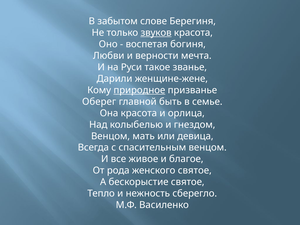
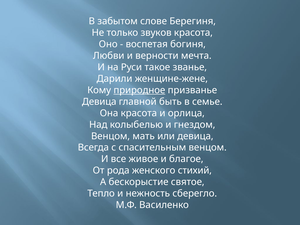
звуков underline: present -> none
Оберег at (99, 102): Оберег -> Девица
женского святое: святое -> стихий
